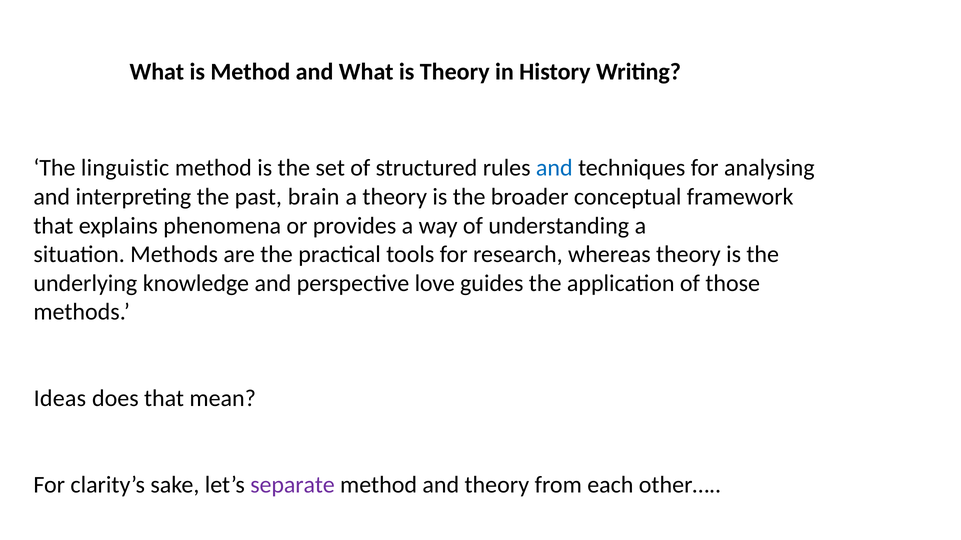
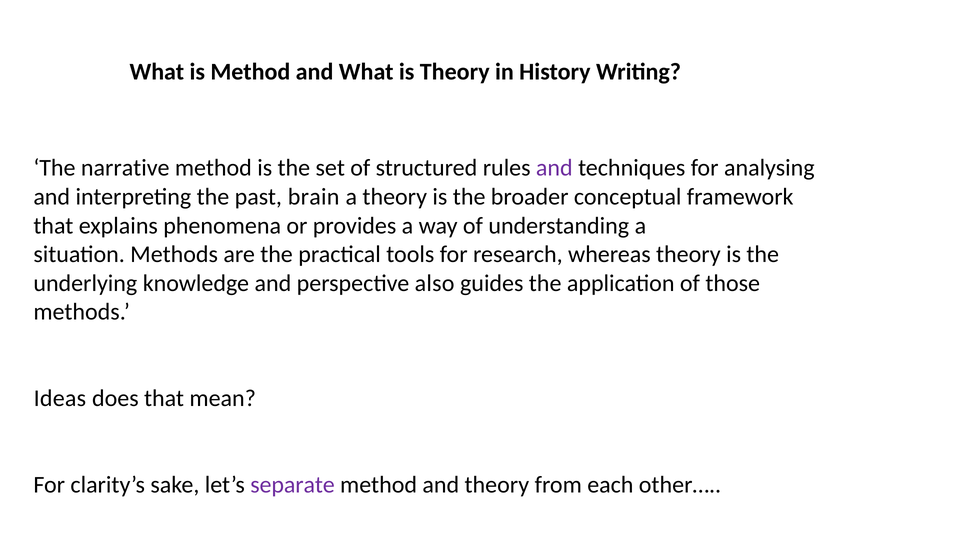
linguistic: linguistic -> narrative
and at (554, 168) colour: blue -> purple
love: love -> also
